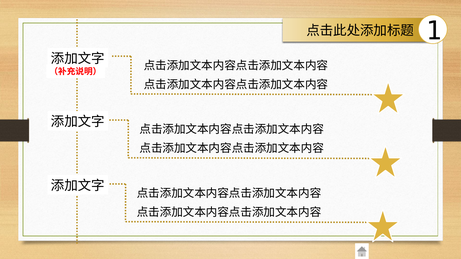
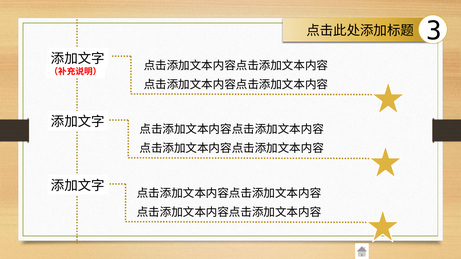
1: 1 -> 3
